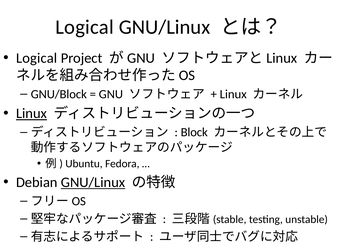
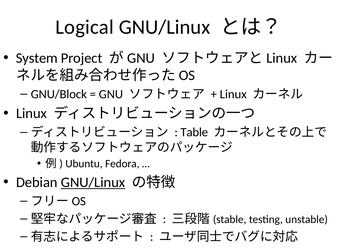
Logical at (37, 58): Logical -> System
Linux at (31, 114) underline: present -> none
Block: Block -> Table
